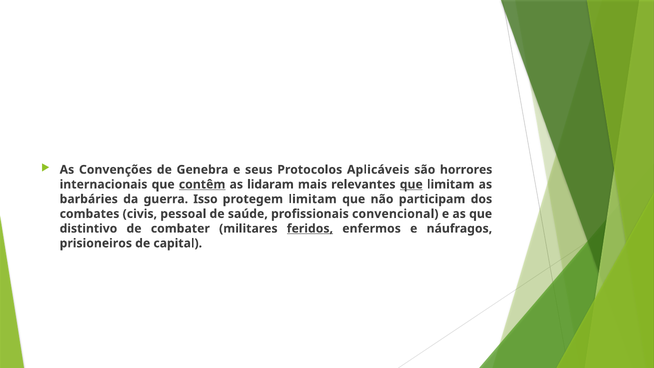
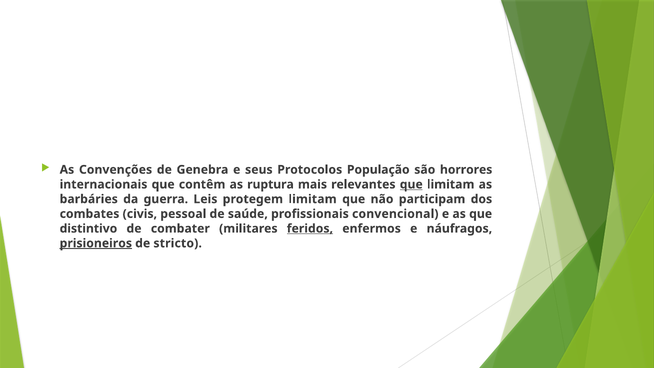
Aplicáveis: Aplicáveis -> População
contêm underline: present -> none
lidaram: lidaram -> ruptura
Isso: Isso -> Leis
prisioneiros underline: none -> present
capital: capital -> stricto
